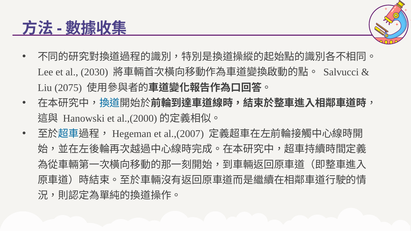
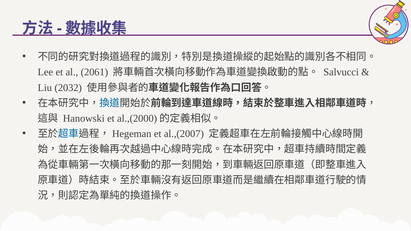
2030: 2030 -> 2061
2075: 2075 -> 2032
